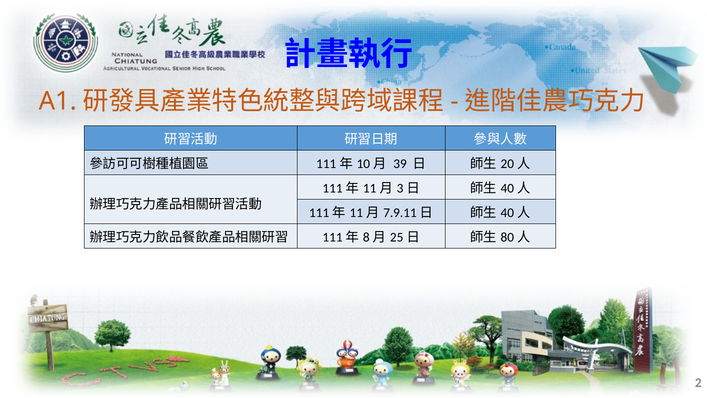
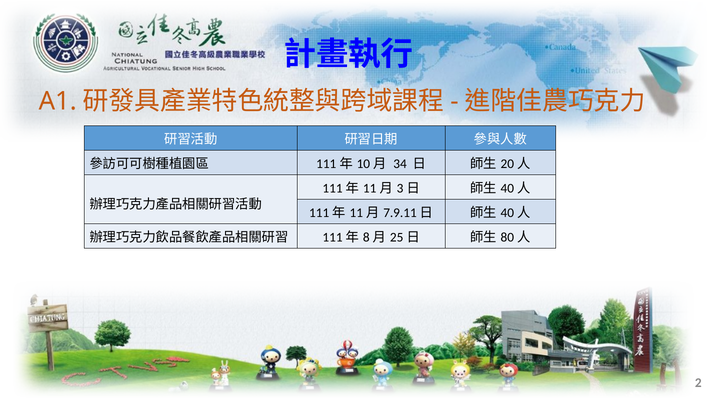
39: 39 -> 34
